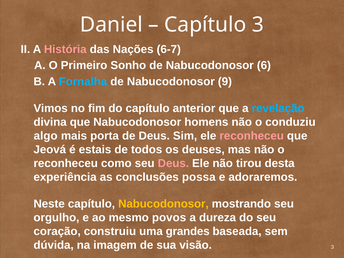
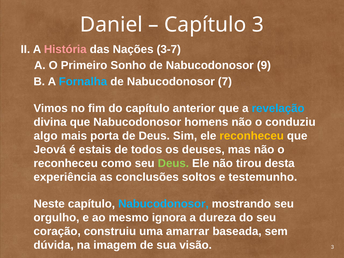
6-7: 6-7 -> 3-7
6: 6 -> 9
9: 9 -> 7
reconheceu at (252, 136) colour: pink -> yellow
Deus at (173, 163) colour: pink -> light green
possa: possa -> soltos
adoraremos: adoraremos -> testemunho
Nabucodonosor at (163, 204) colour: yellow -> light blue
povos: povos -> ignora
grandes: grandes -> amarrar
